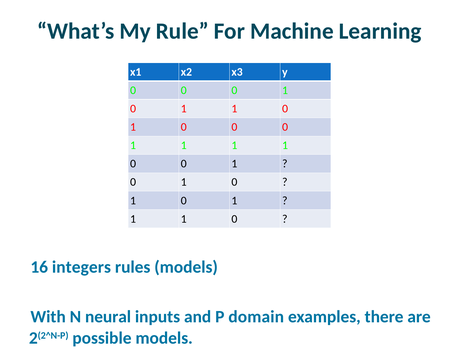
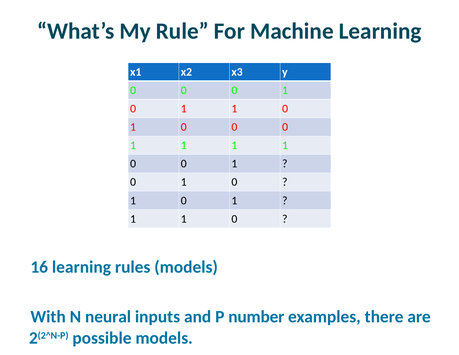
16 integers: integers -> learning
domain: domain -> number
